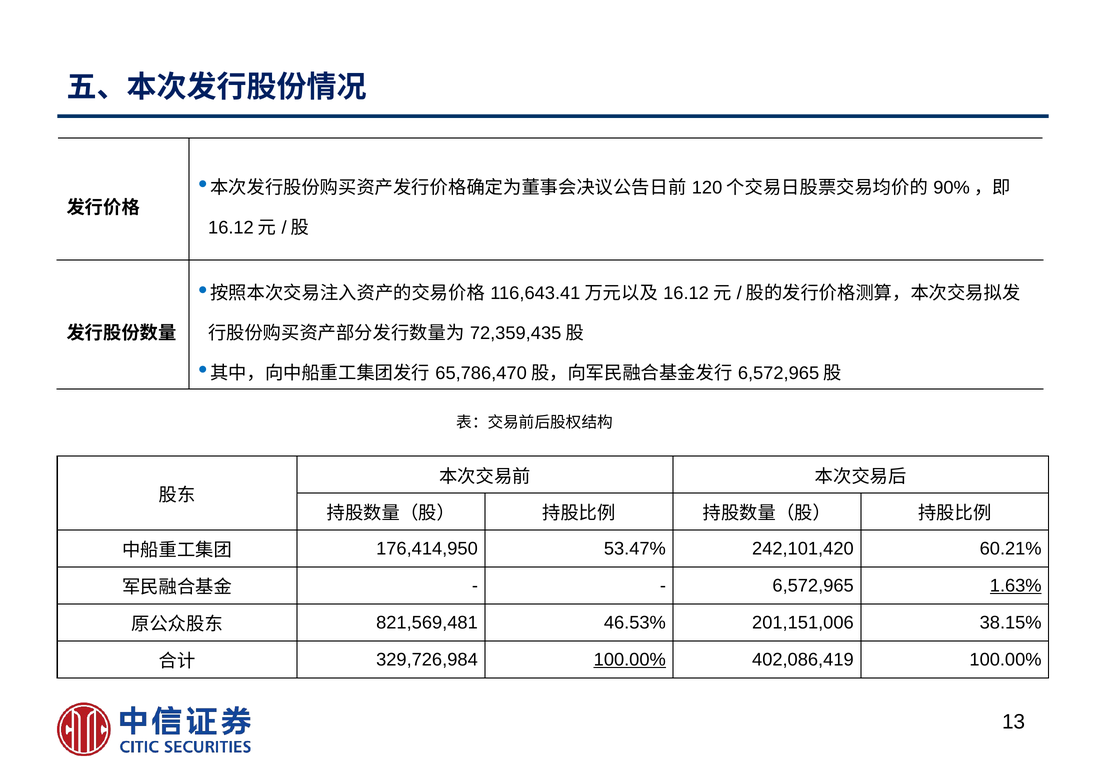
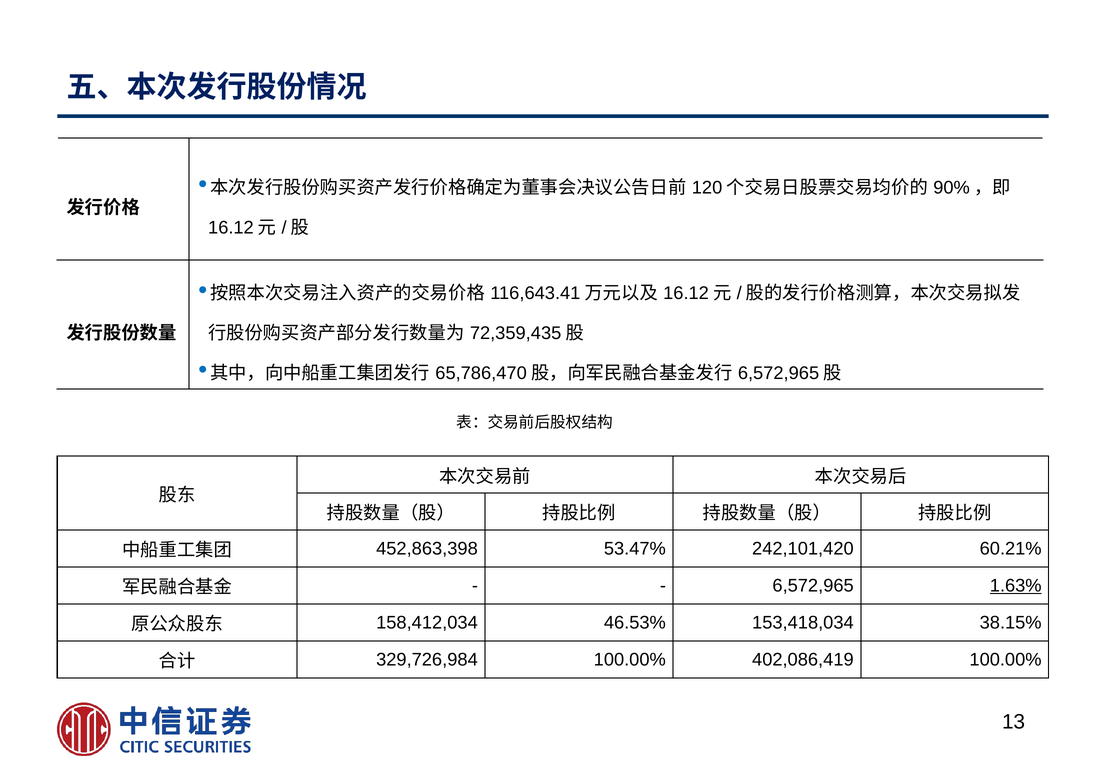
176,414,950: 176,414,950 -> 452,863,398
821,569,481: 821,569,481 -> 158,412,034
201,151,006: 201,151,006 -> 153,418,034
100.00% at (630, 660) underline: present -> none
